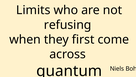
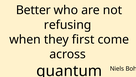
Limits: Limits -> Better
